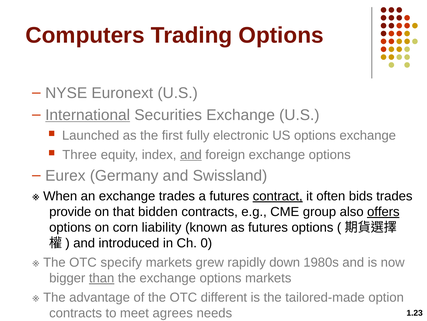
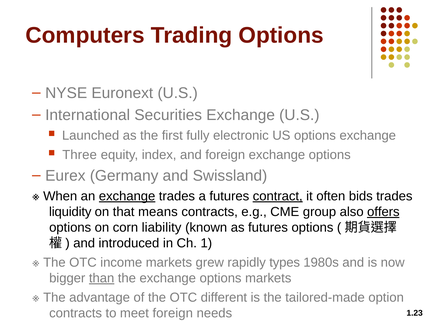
International underline: present -> none
and at (191, 154) underline: present -> none
exchange at (127, 196) underline: none -> present
provide: provide -> liquidity
bidden: bidden -> means
0: 0 -> 1
specify: specify -> income
down: down -> types
meet agrees: agrees -> foreign
